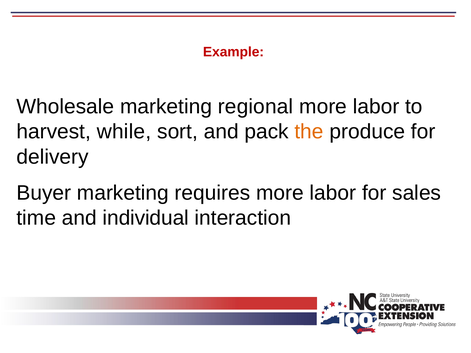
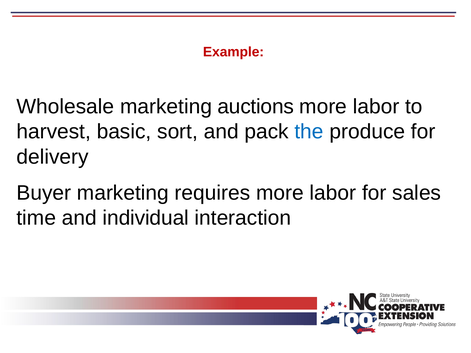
regional: regional -> auctions
while: while -> basic
the colour: orange -> blue
